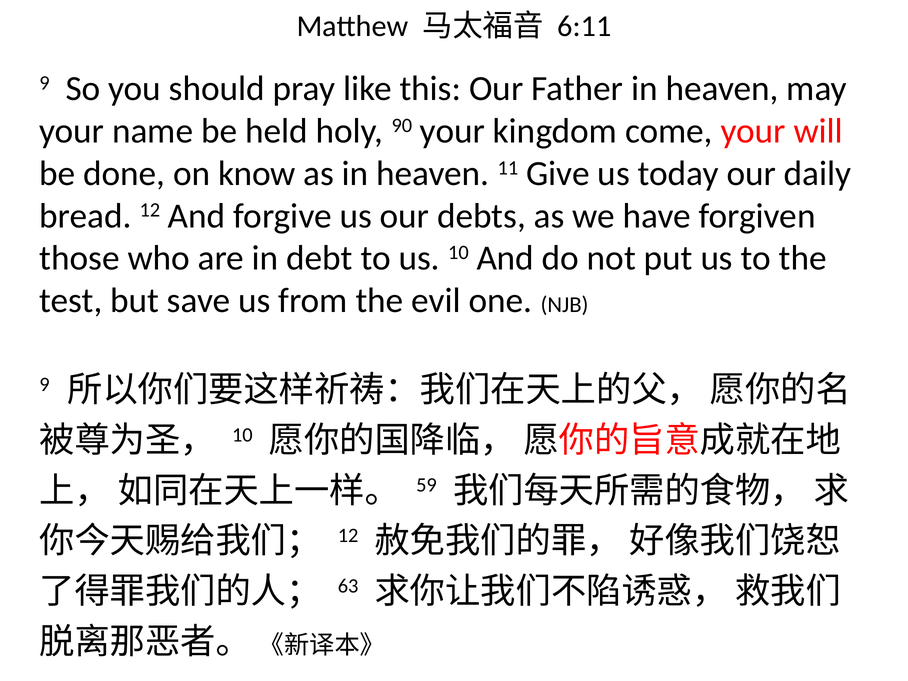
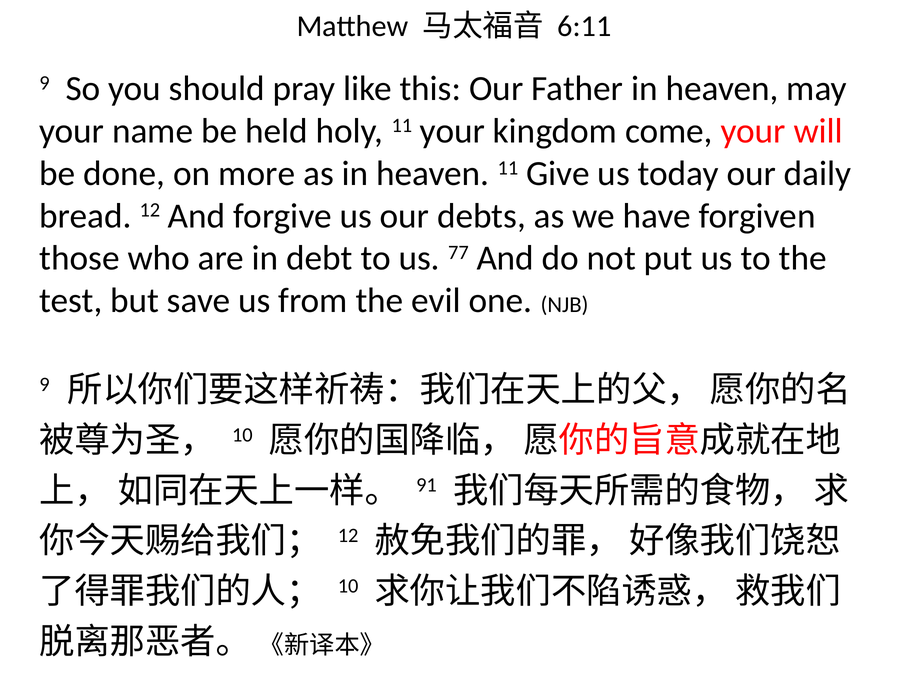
holy 90: 90 -> 11
know: know -> more
us 10: 10 -> 77
59: 59 -> 91
63 at (348, 586): 63 -> 10
